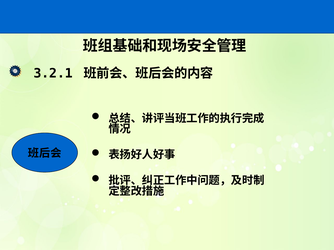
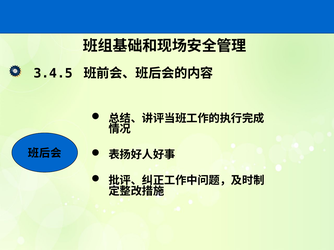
3.2.1: 3.2.1 -> 3.4.5
